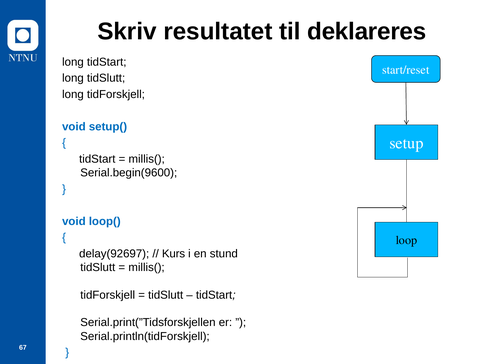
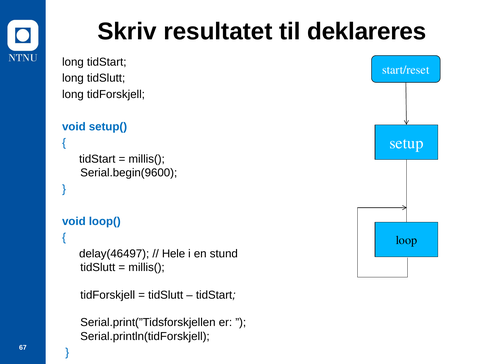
delay(92697: delay(92697 -> delay(46497
Kurs: Kurs -> Hele
